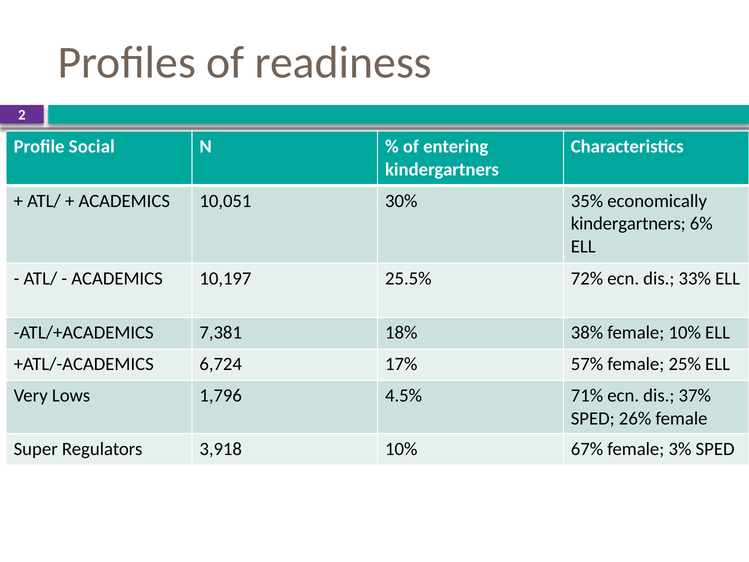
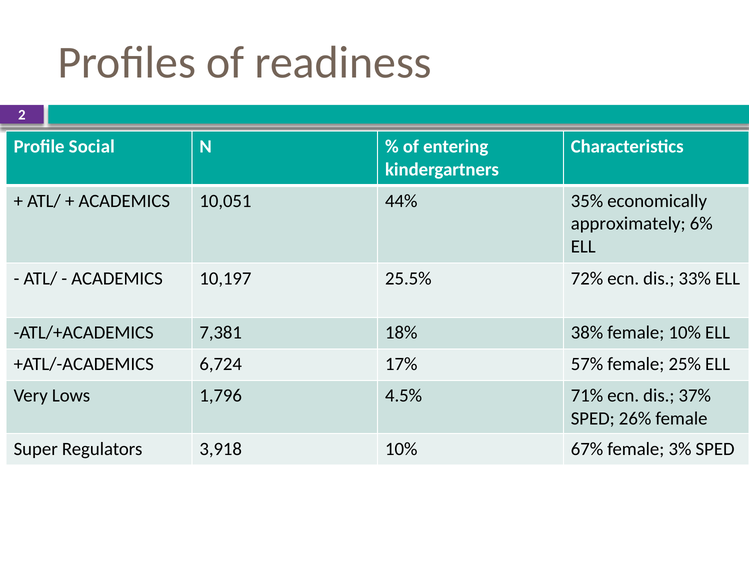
30%: 30% -> 44%
kindergartners at (628, 224): kindergartners -> approximately
